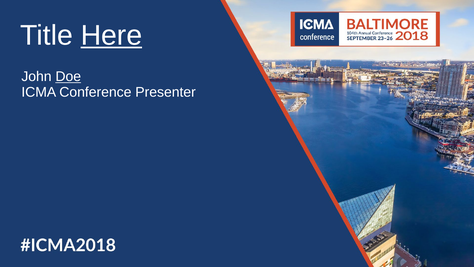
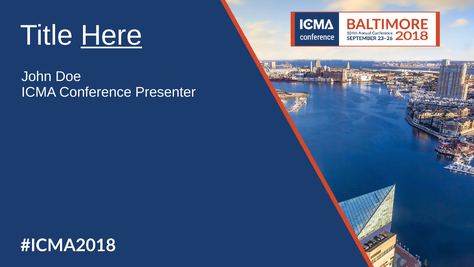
Doe underline: present -> none
